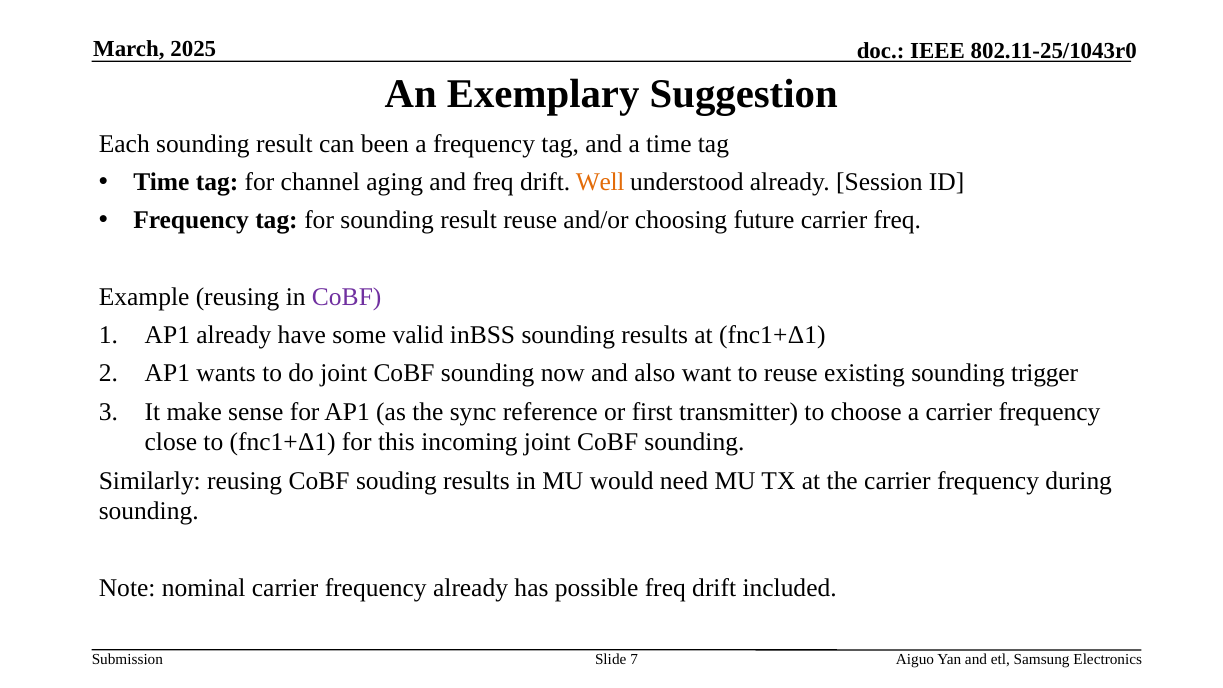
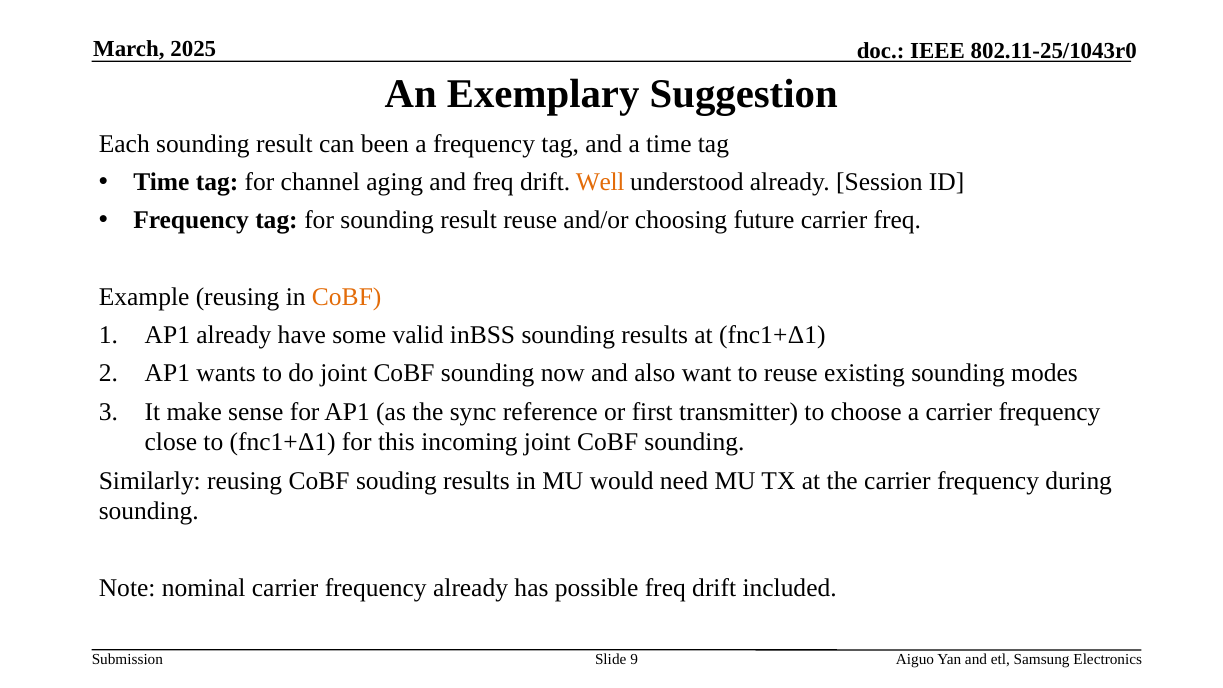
CoBF at (347, 297) colour: purple -> orange
trigger: trigger -> modes
7: 7 -> 9
